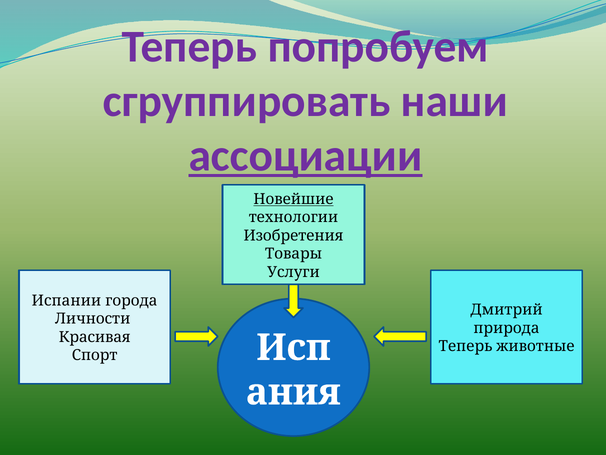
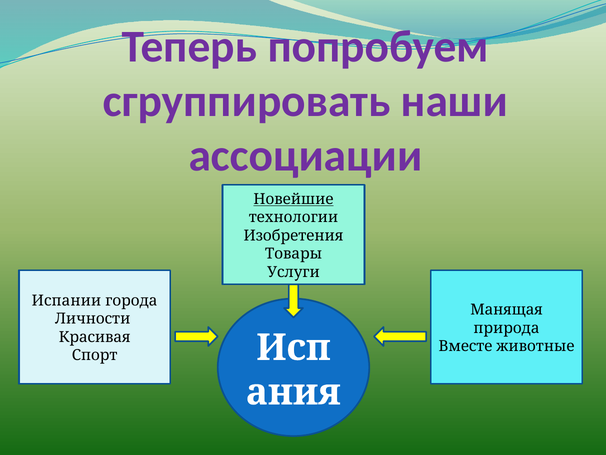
ассоциации underline: present -> none
Дмитрий: Дмитрий -> Манящая
Теперь at (465, 346): Теперь -> Вместе
